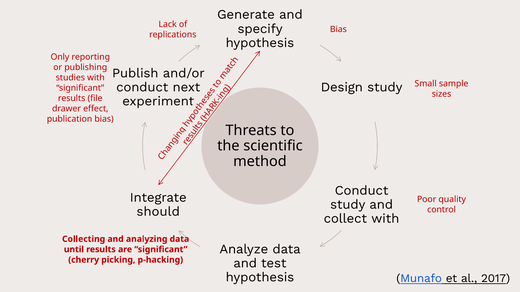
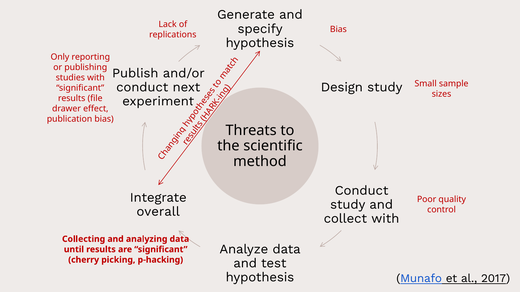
should: should -> overall
